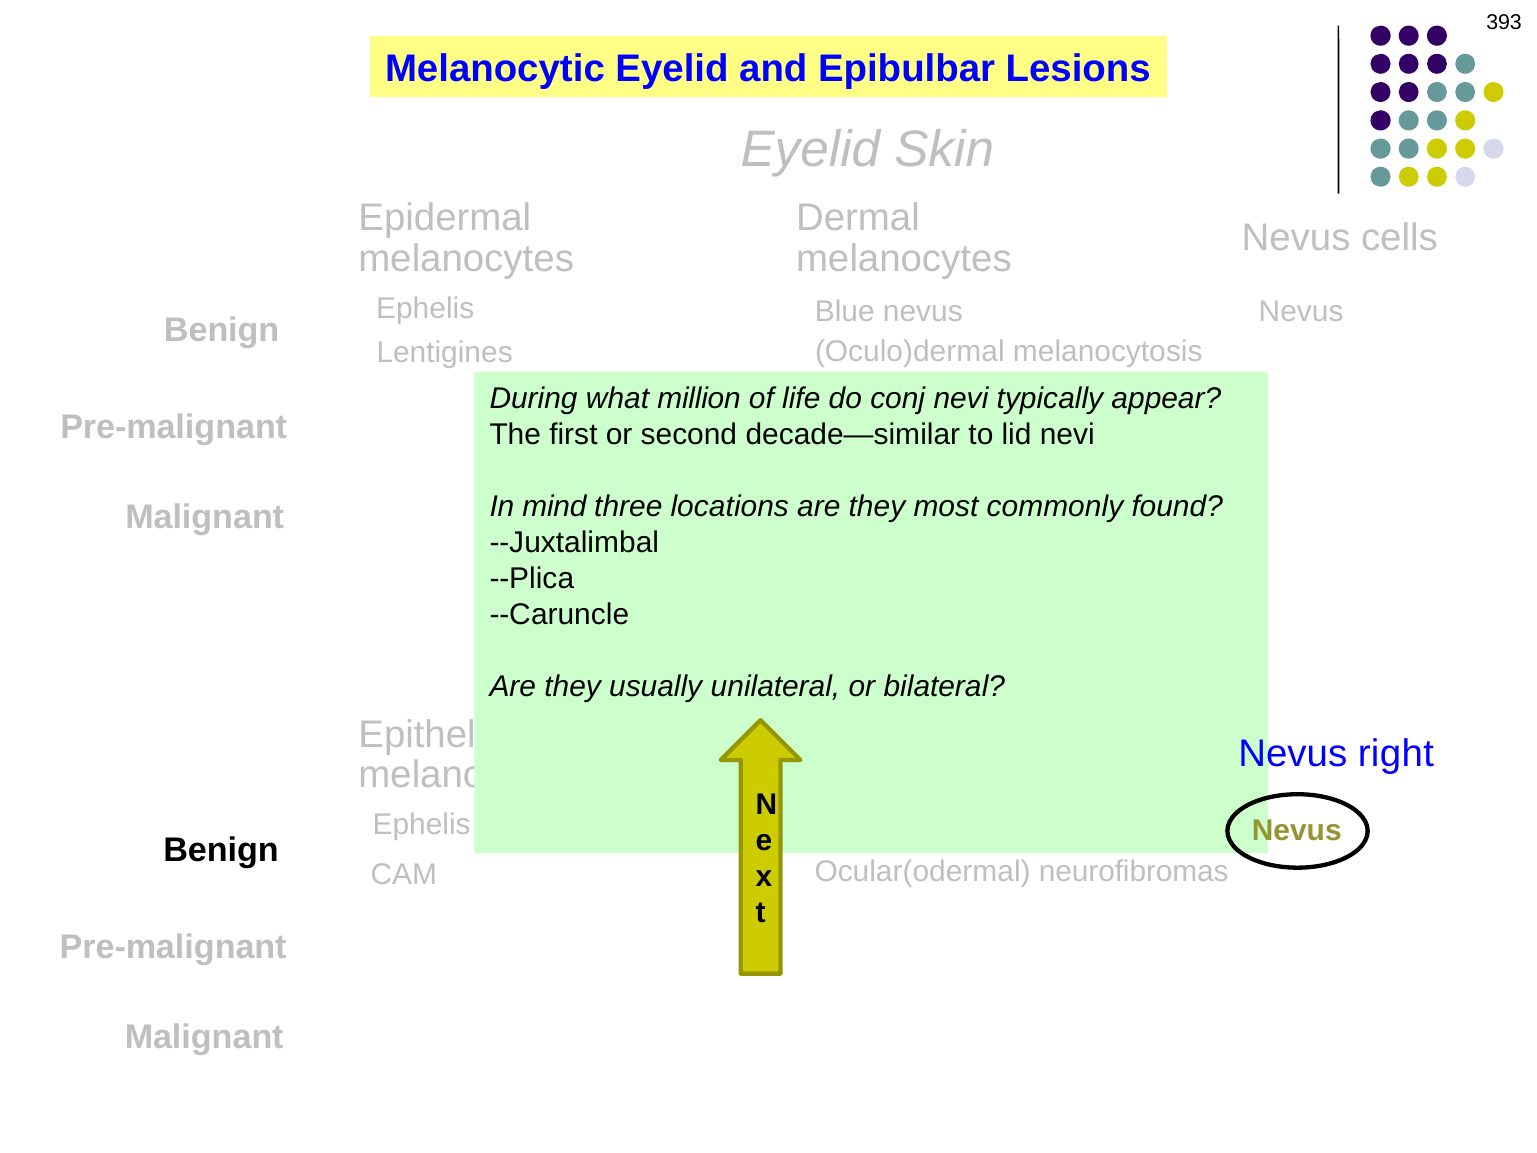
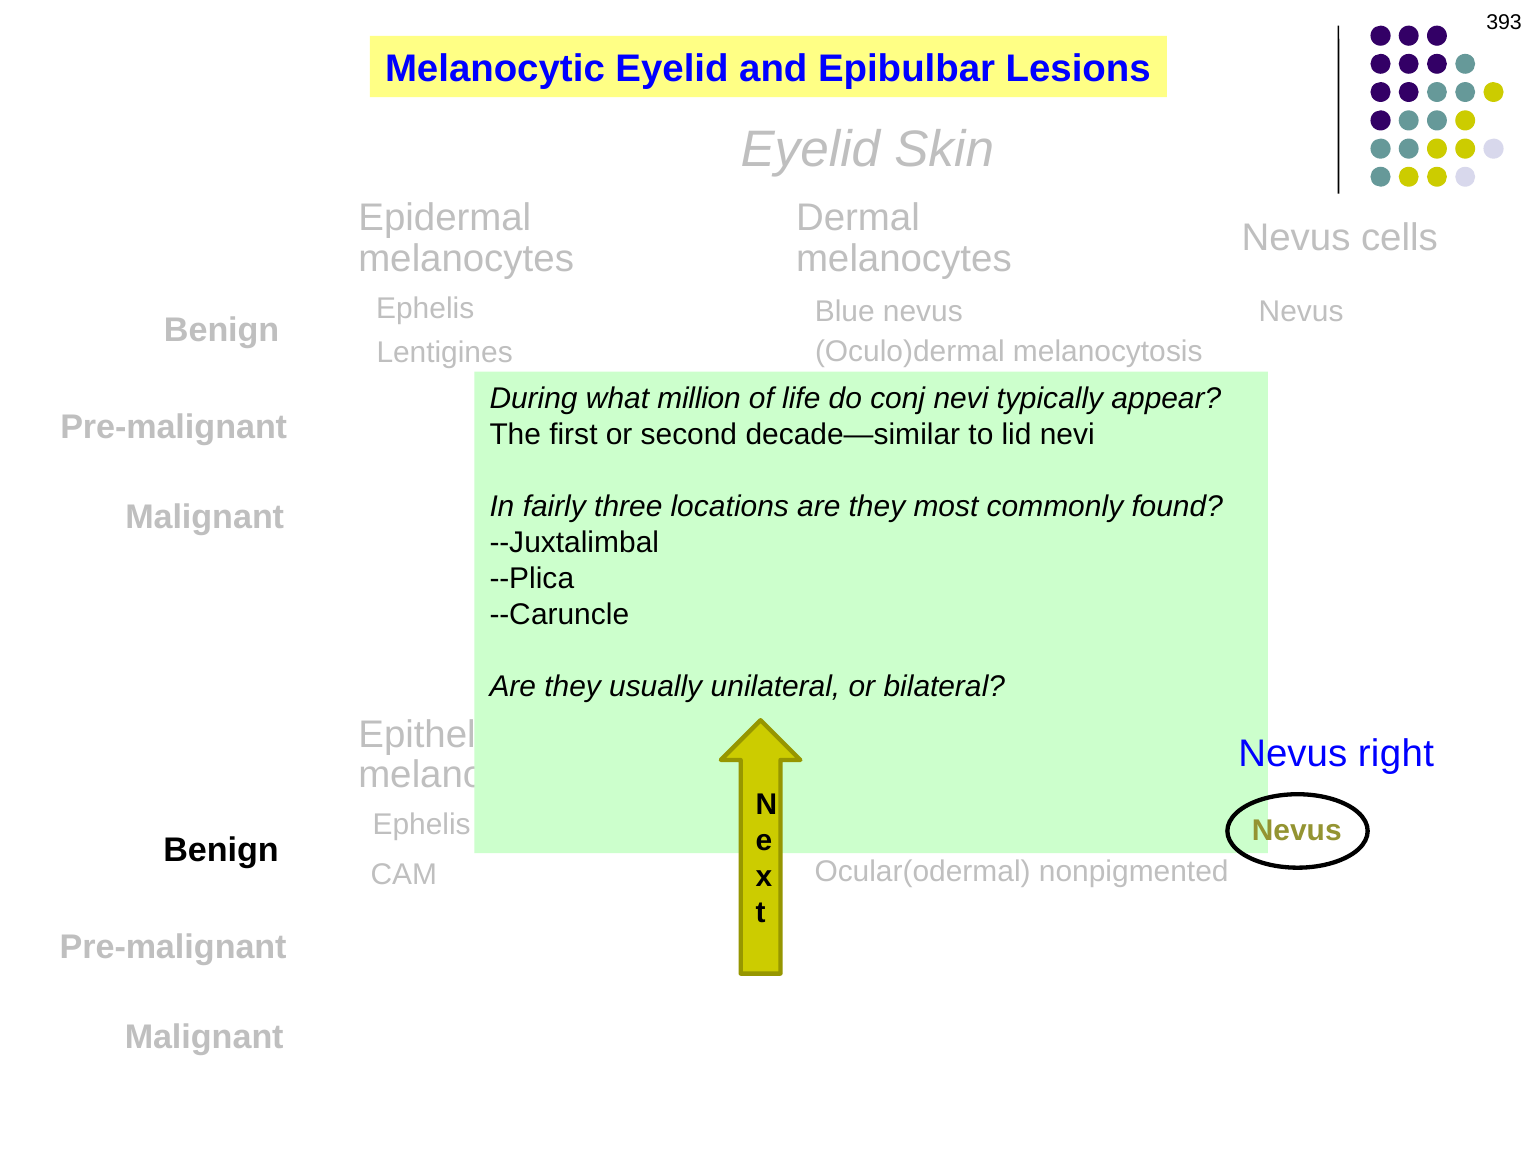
mind: mind -> fairly
Ocular(odermal neurofibromas: neurofibromas -> nonpigmented
